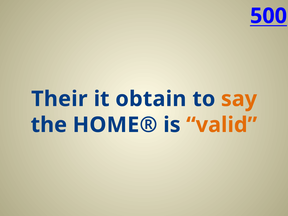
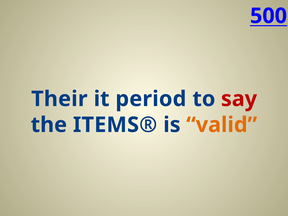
obtain: obtain -> period
say colour: orange -> red
HOME®: HOME® -> ITEMS®
